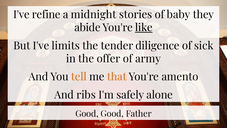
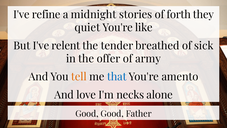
baby: baby -> forth
abide: abide -> quiet
like underline: present -> none
limits: limits -> relent
diligence: diligence -> breathed
that colour: orange -> blue
ribs: ribs -> love
safely: safely -> necks
